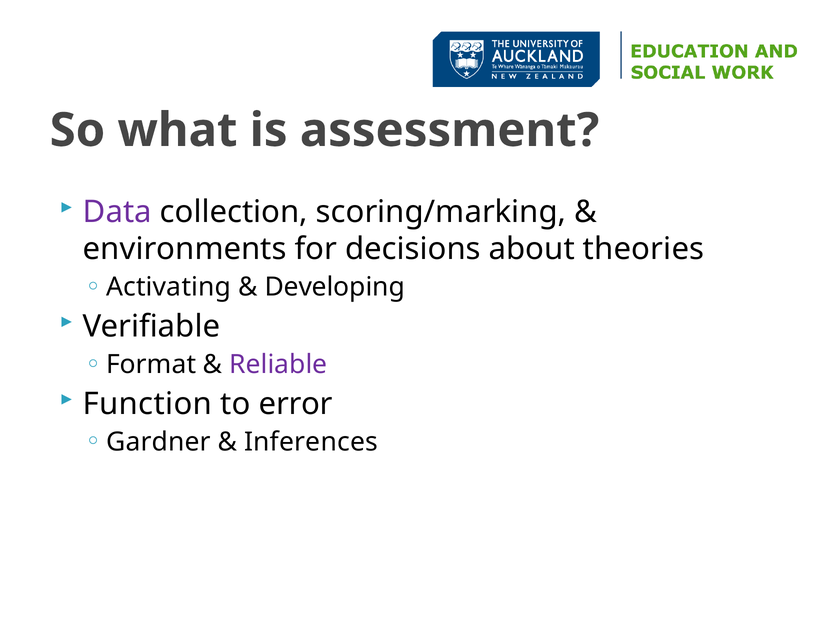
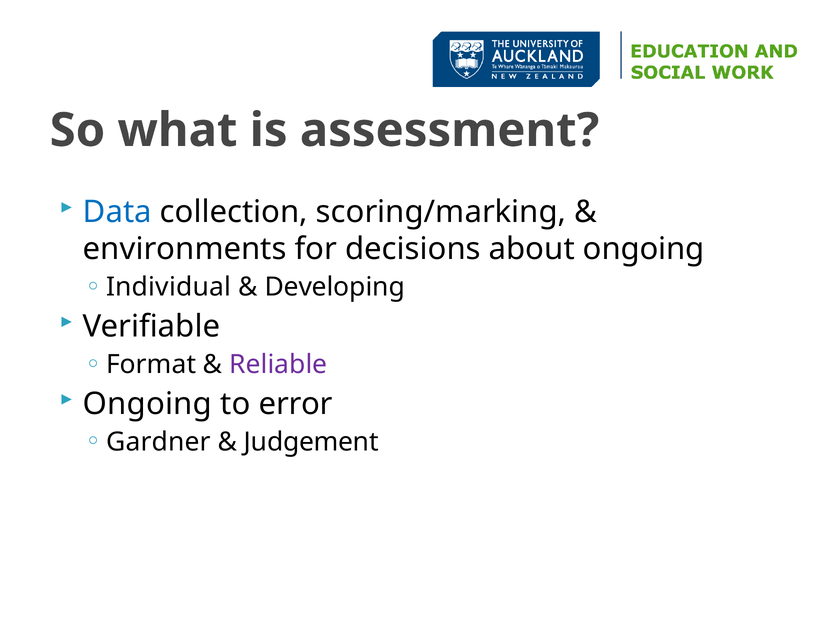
Data colour: purple -> blue
about theories: theories -> ongoing
Activating: Activating -> Individual
Function at (147, 404): Function -> Ongoing
Inferences: Inferences -> Judgement
